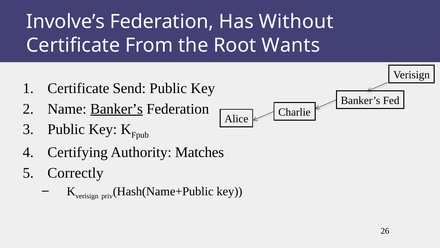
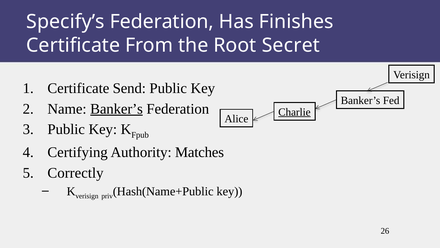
Involve’s: Involve’s -> Specify’s
Without: Without -> Finishes
Wants: Wants -> Secret
Charlie underline: none -> present
